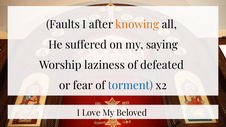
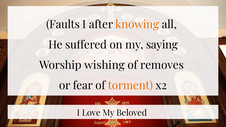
laziness: laziness -> wishing
defeated: defeated -> removes
torment colour: blue -> orange
